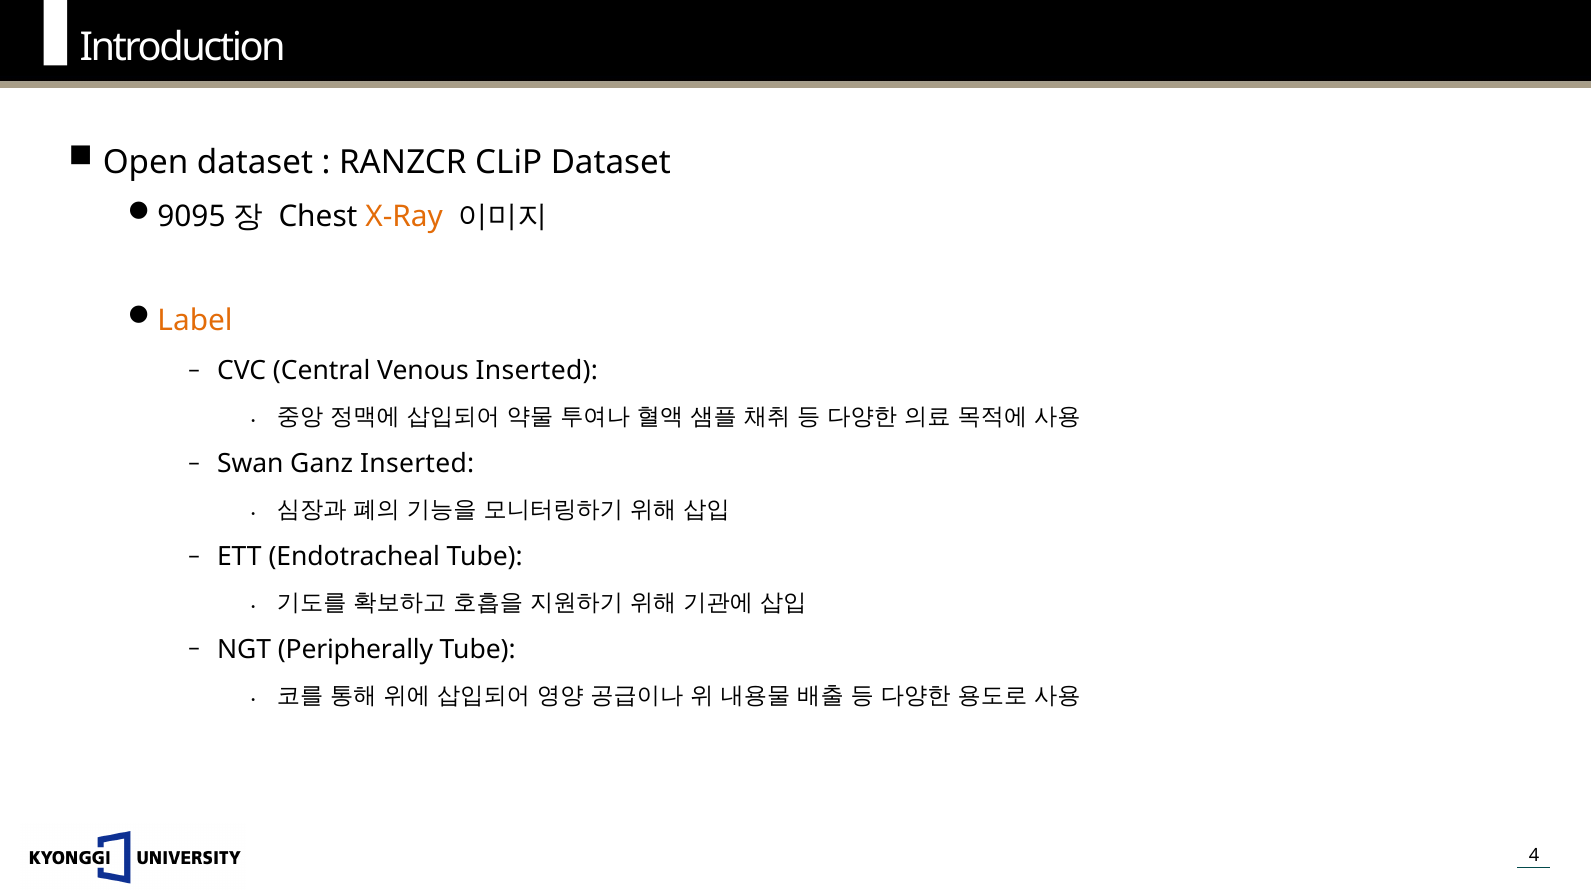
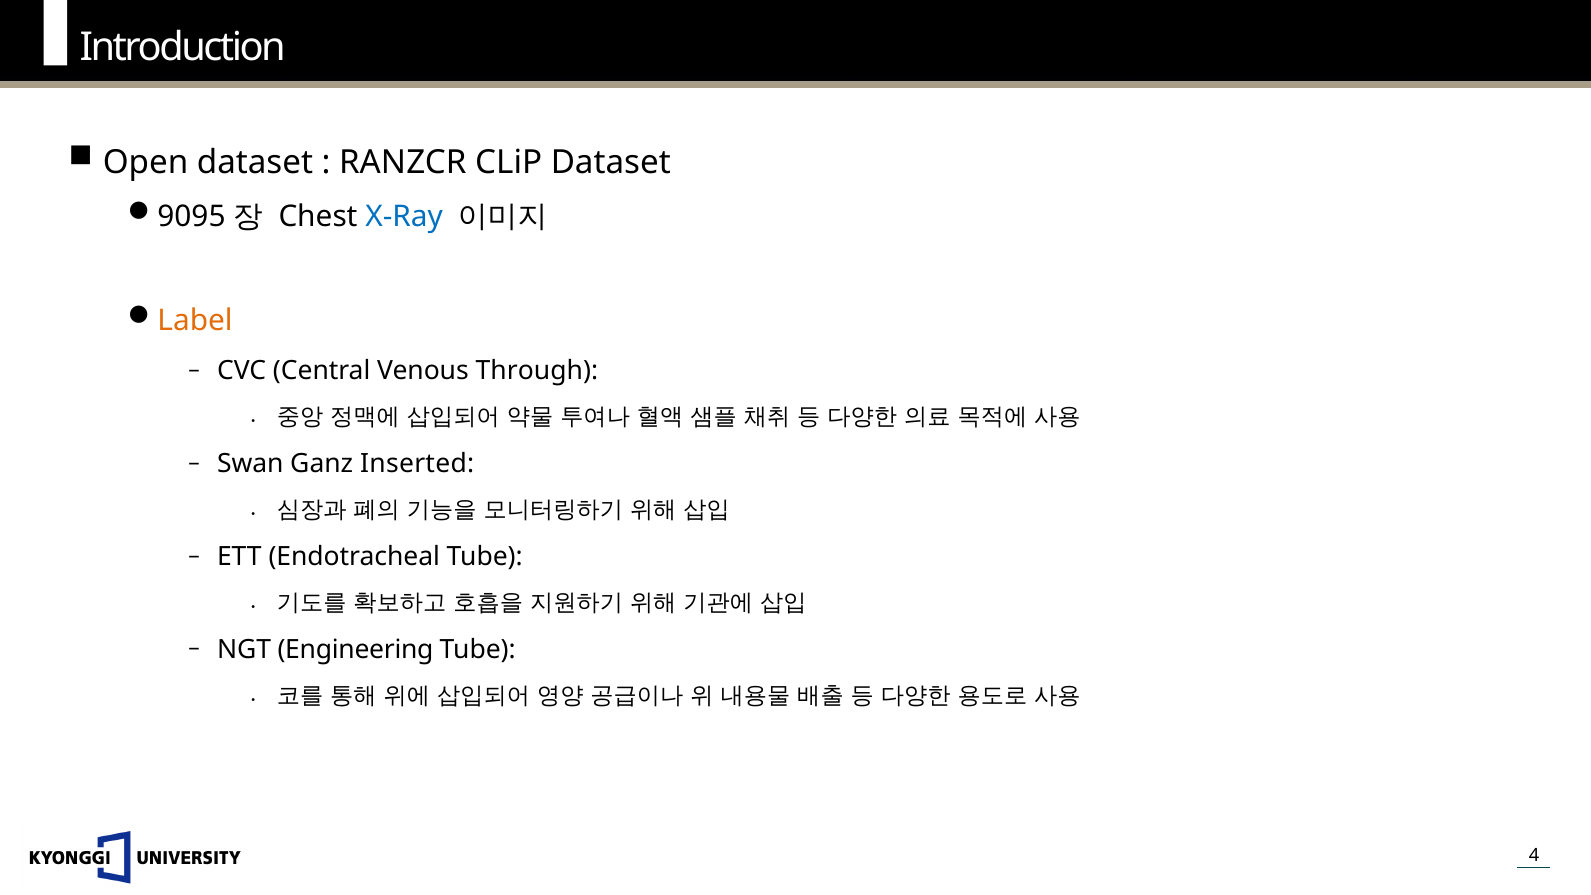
X-Ray colour: orange -> blue
Venous Inserted: Inserted -> Through
Peripherally: Peripherally -> Engineering
